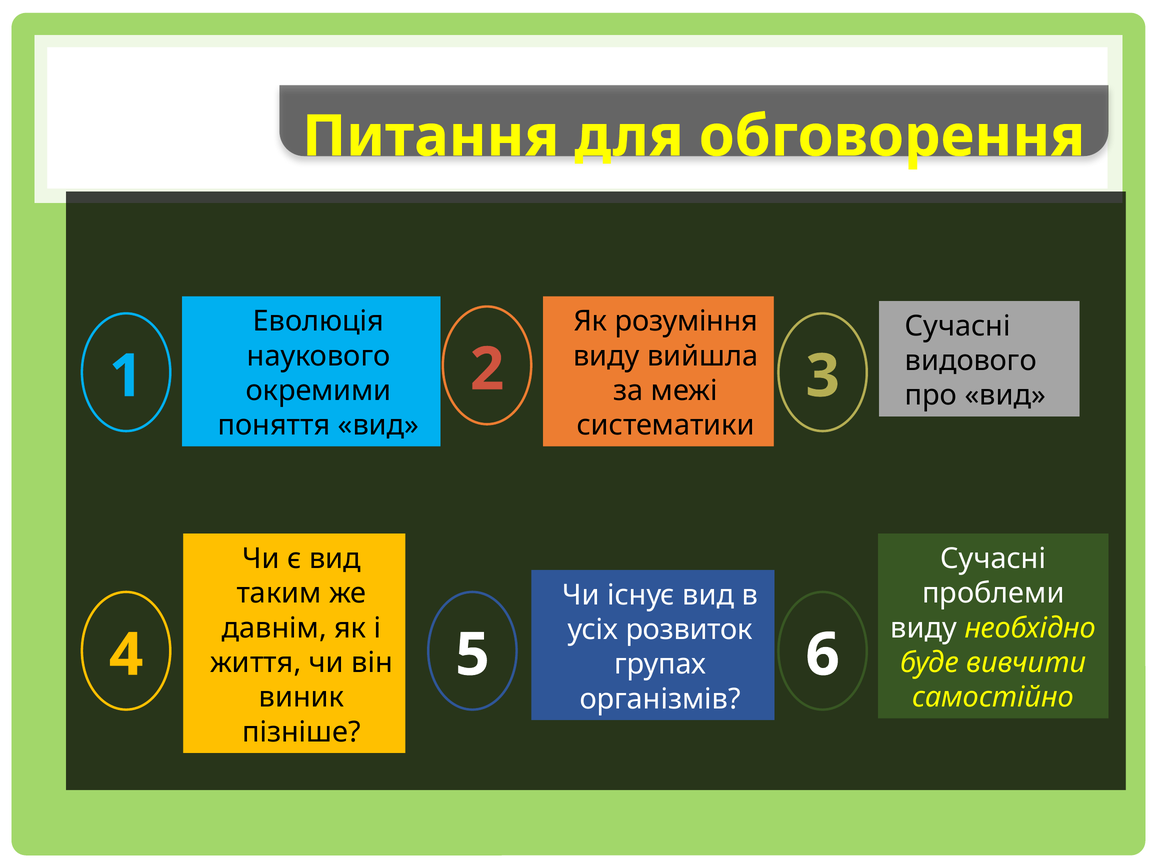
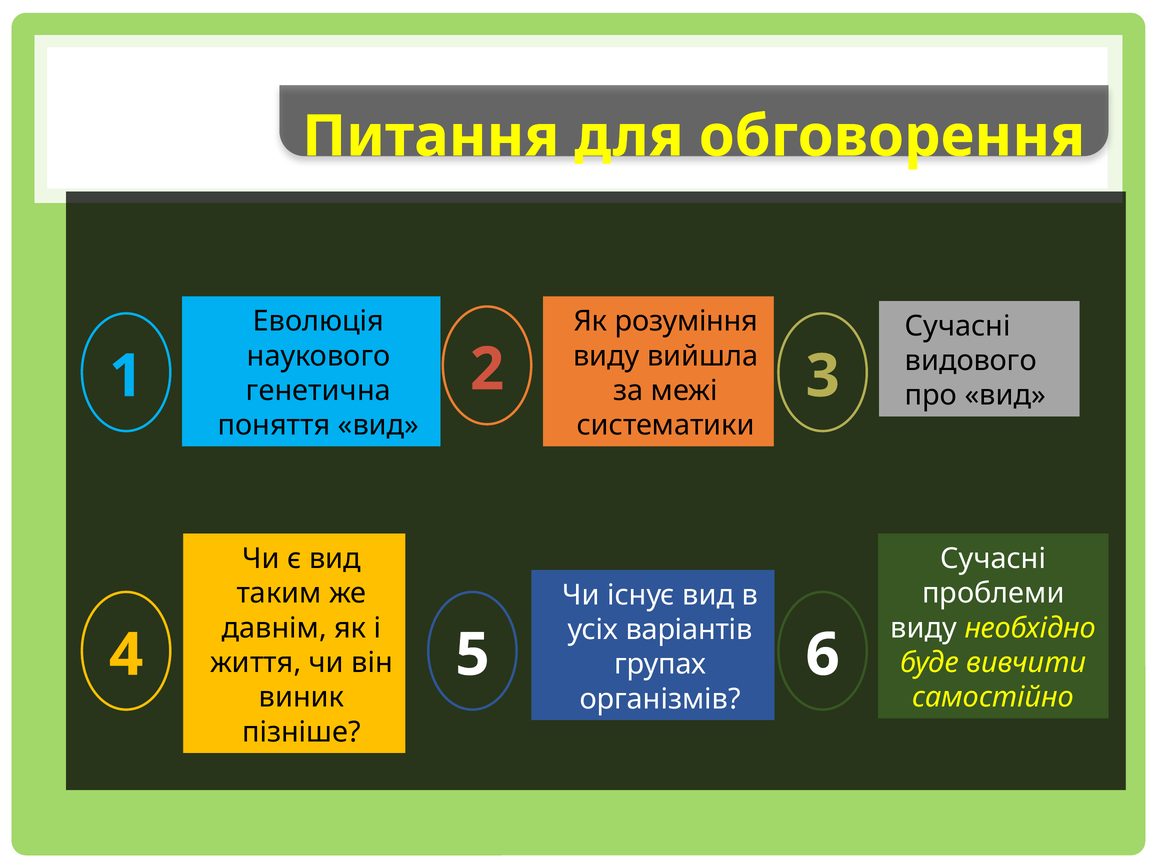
окремими: окремими -> генетична
розвиток: розвиток -> варіантів
